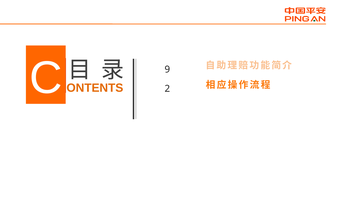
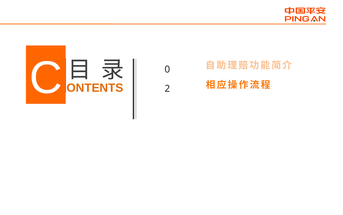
9: 9 -> 0
